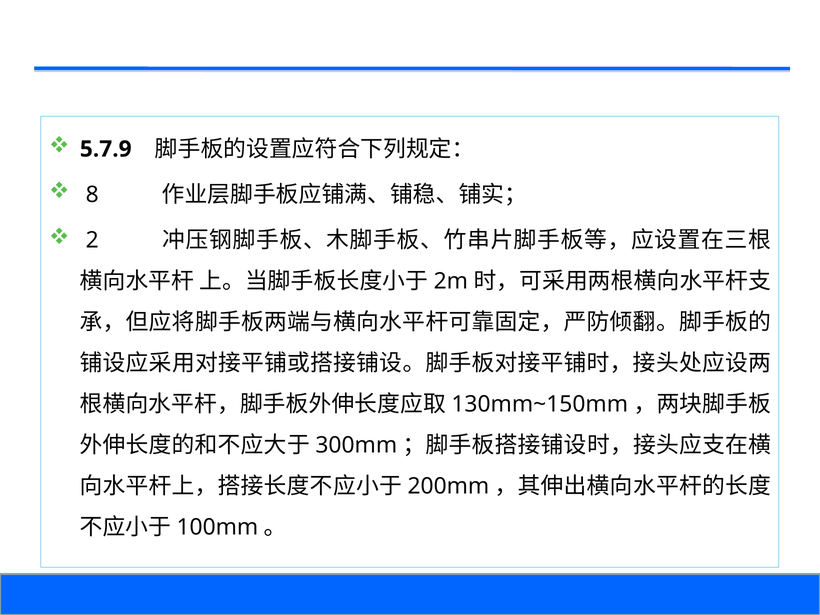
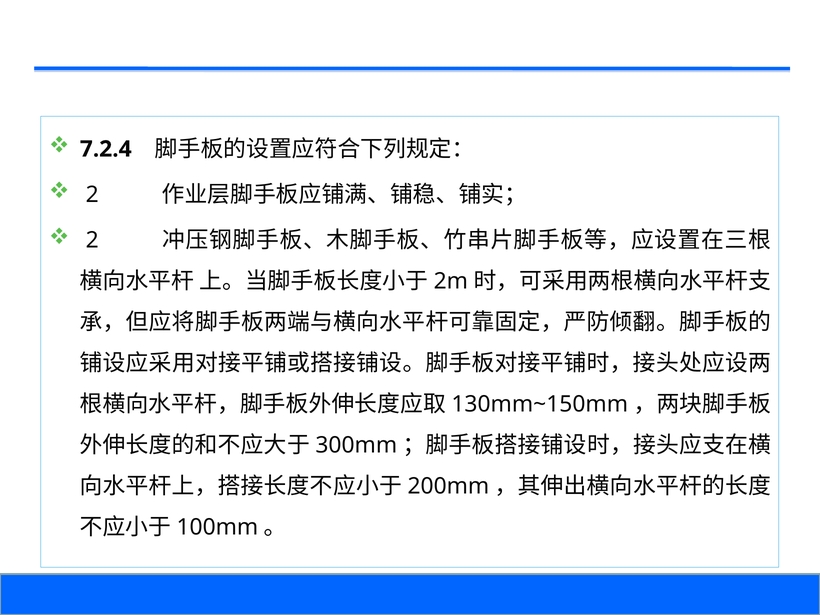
5.7.9: 5.7.9 -> 7.2.4
8 at (92, 195): 8 -> 2
